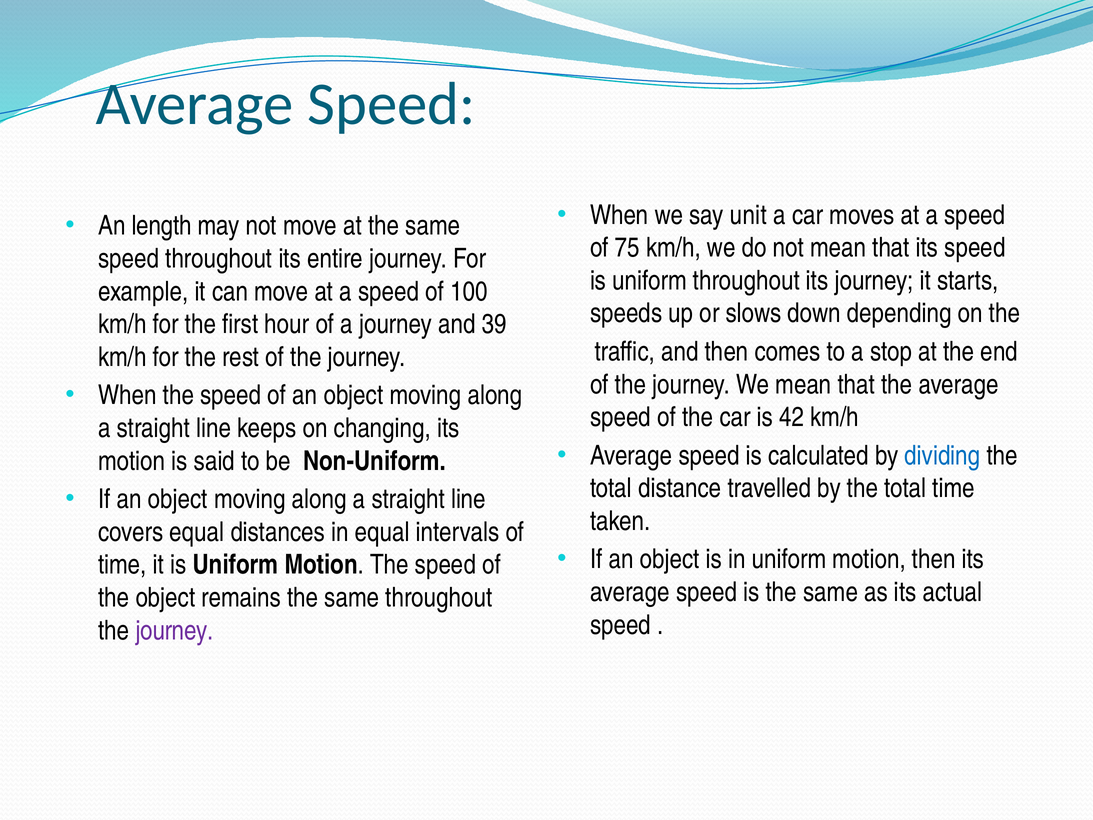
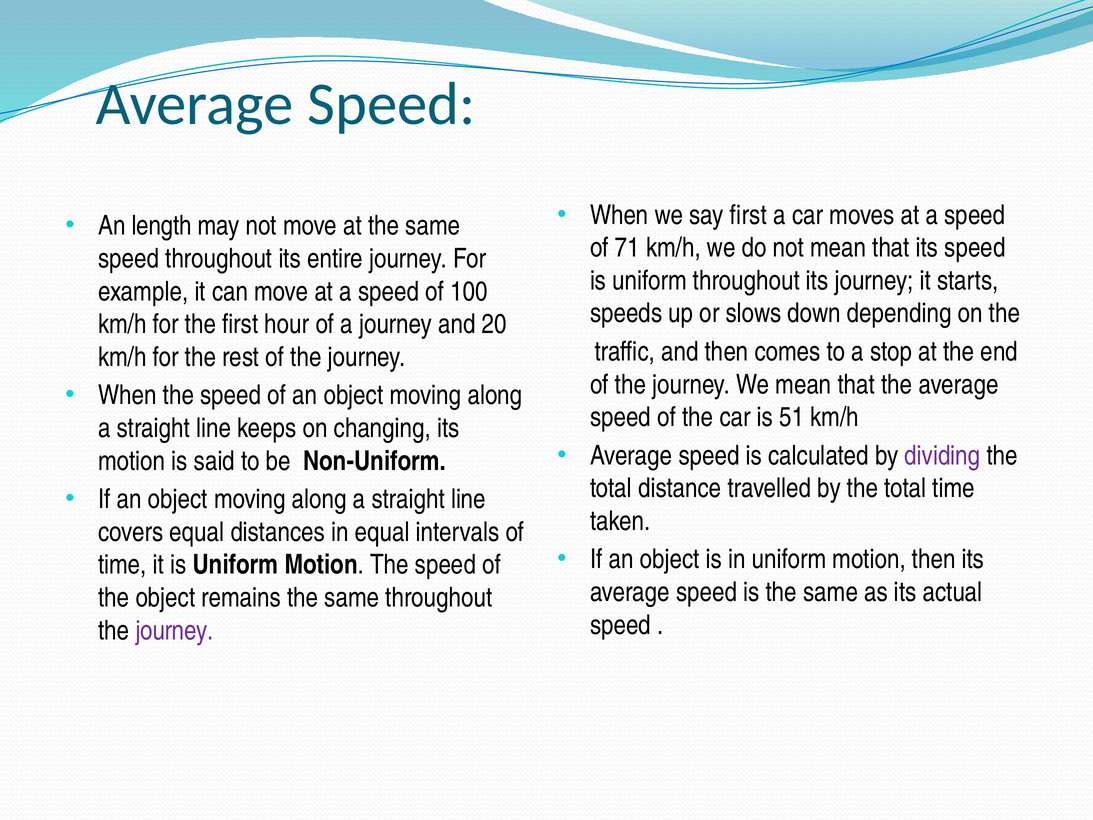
say unit: unit -> first
75: 75 -> 71
39: 39 -> 20
42: 42 -> 51
dividing colour: blue -> purple
